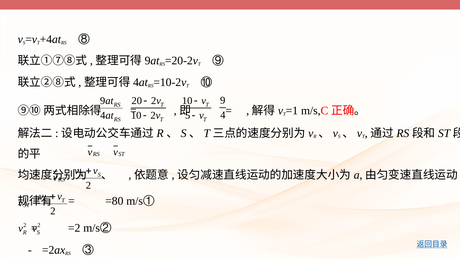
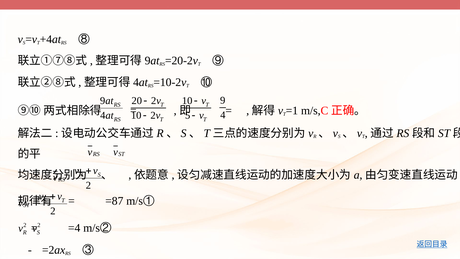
=80: =80 -> =87
=2: =2 -> =4
